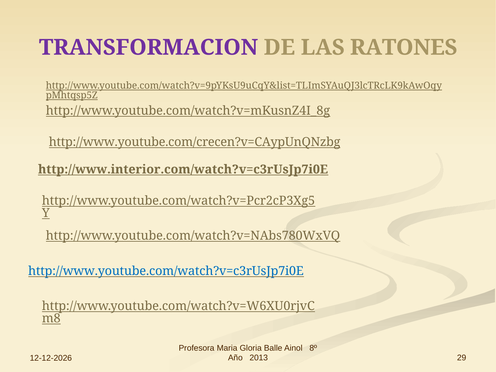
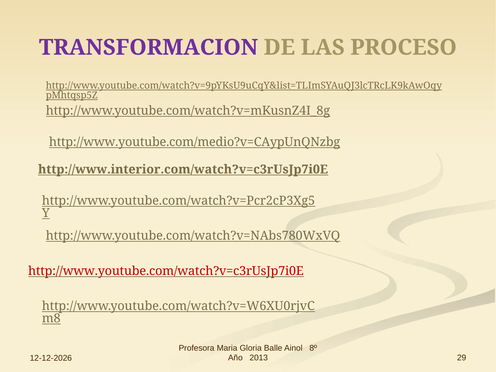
RATONES: RATONES -> PROCESO
http://www.youtube.com/crecen?v=CAypUnQNzbg: http://www.youtube.com/crecen?v=CAypUnQNzbg -> http://www.youtube.com/medio?v=CAypUnQNzbg
http://www.youtube.com/watch?v=c3rUsJp7i0E colour: blue -> red
